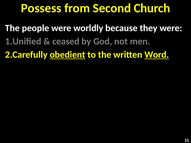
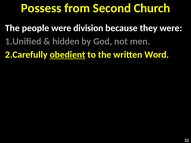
worldly: worldly -> division
ceased: ceased -> hidden
Word underline: present -> none
